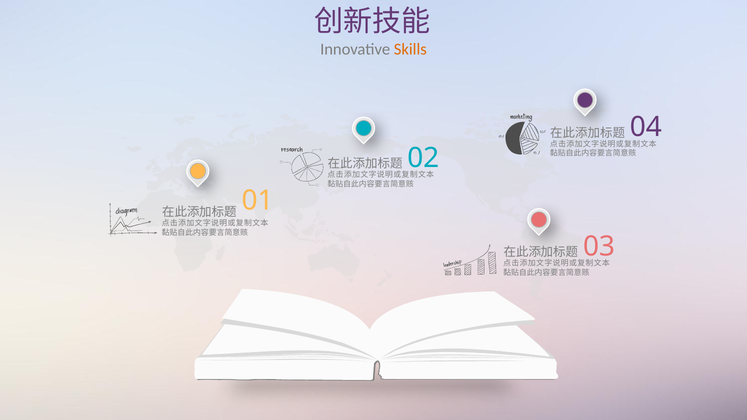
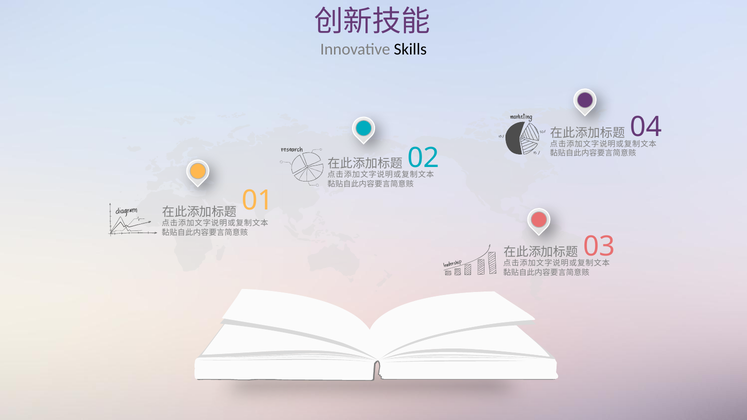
Skills colour: orange -> black
